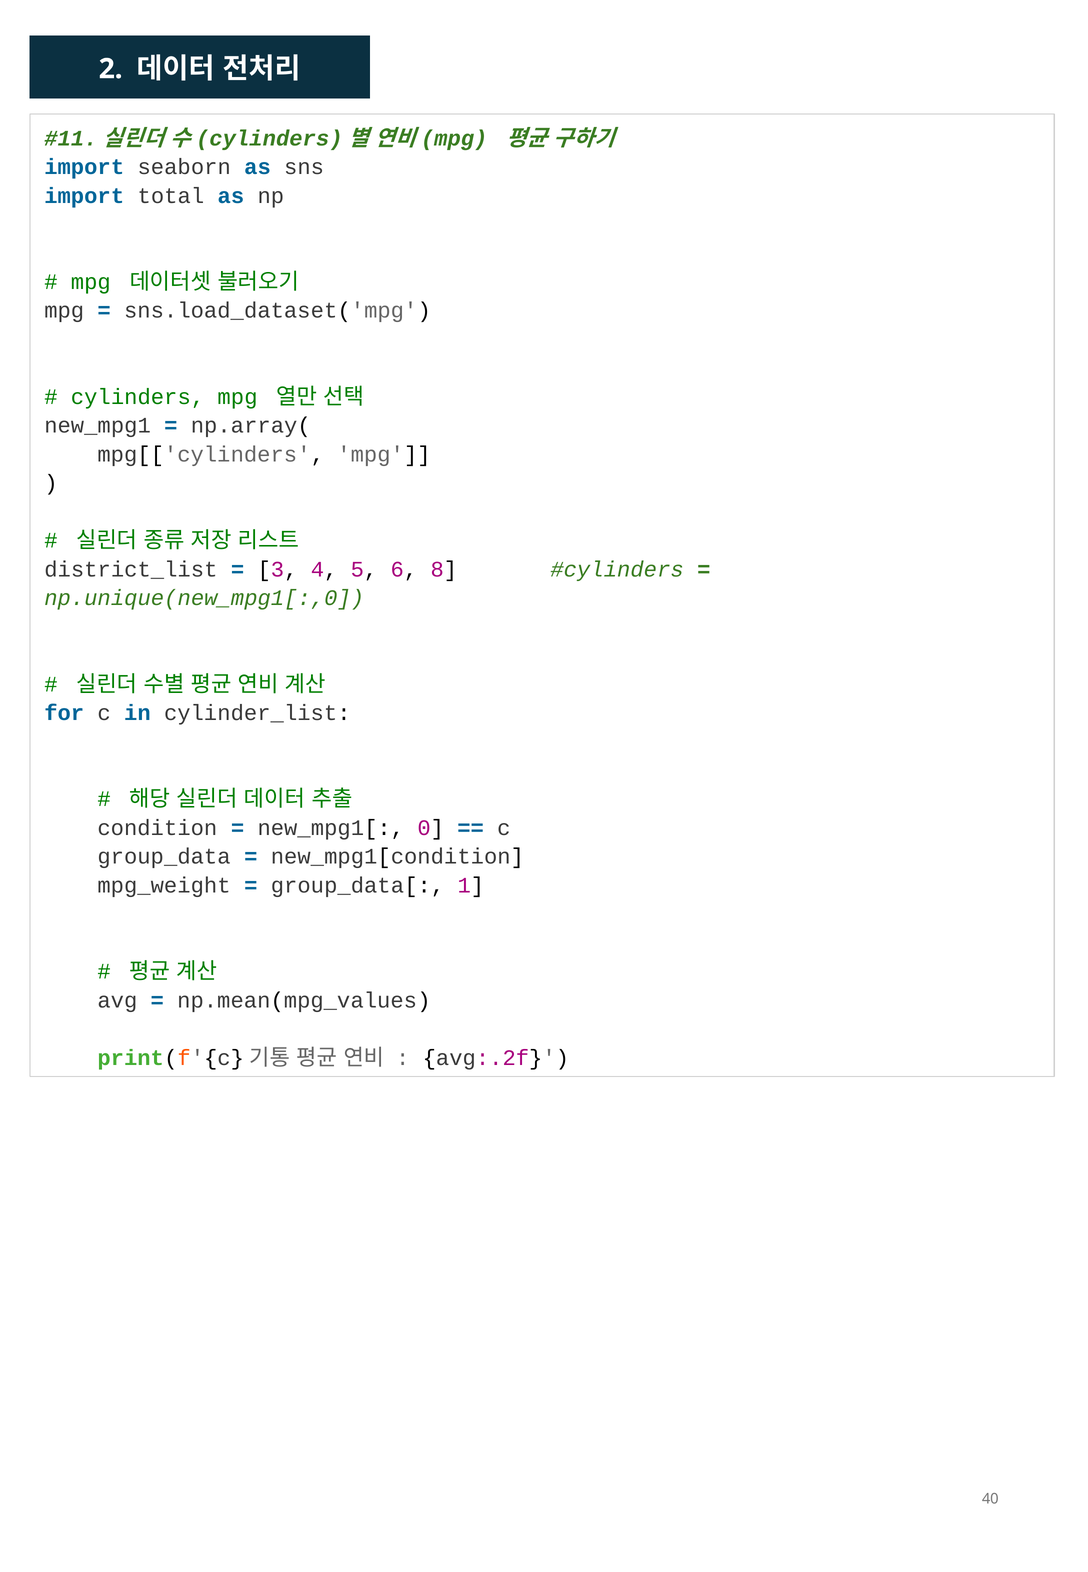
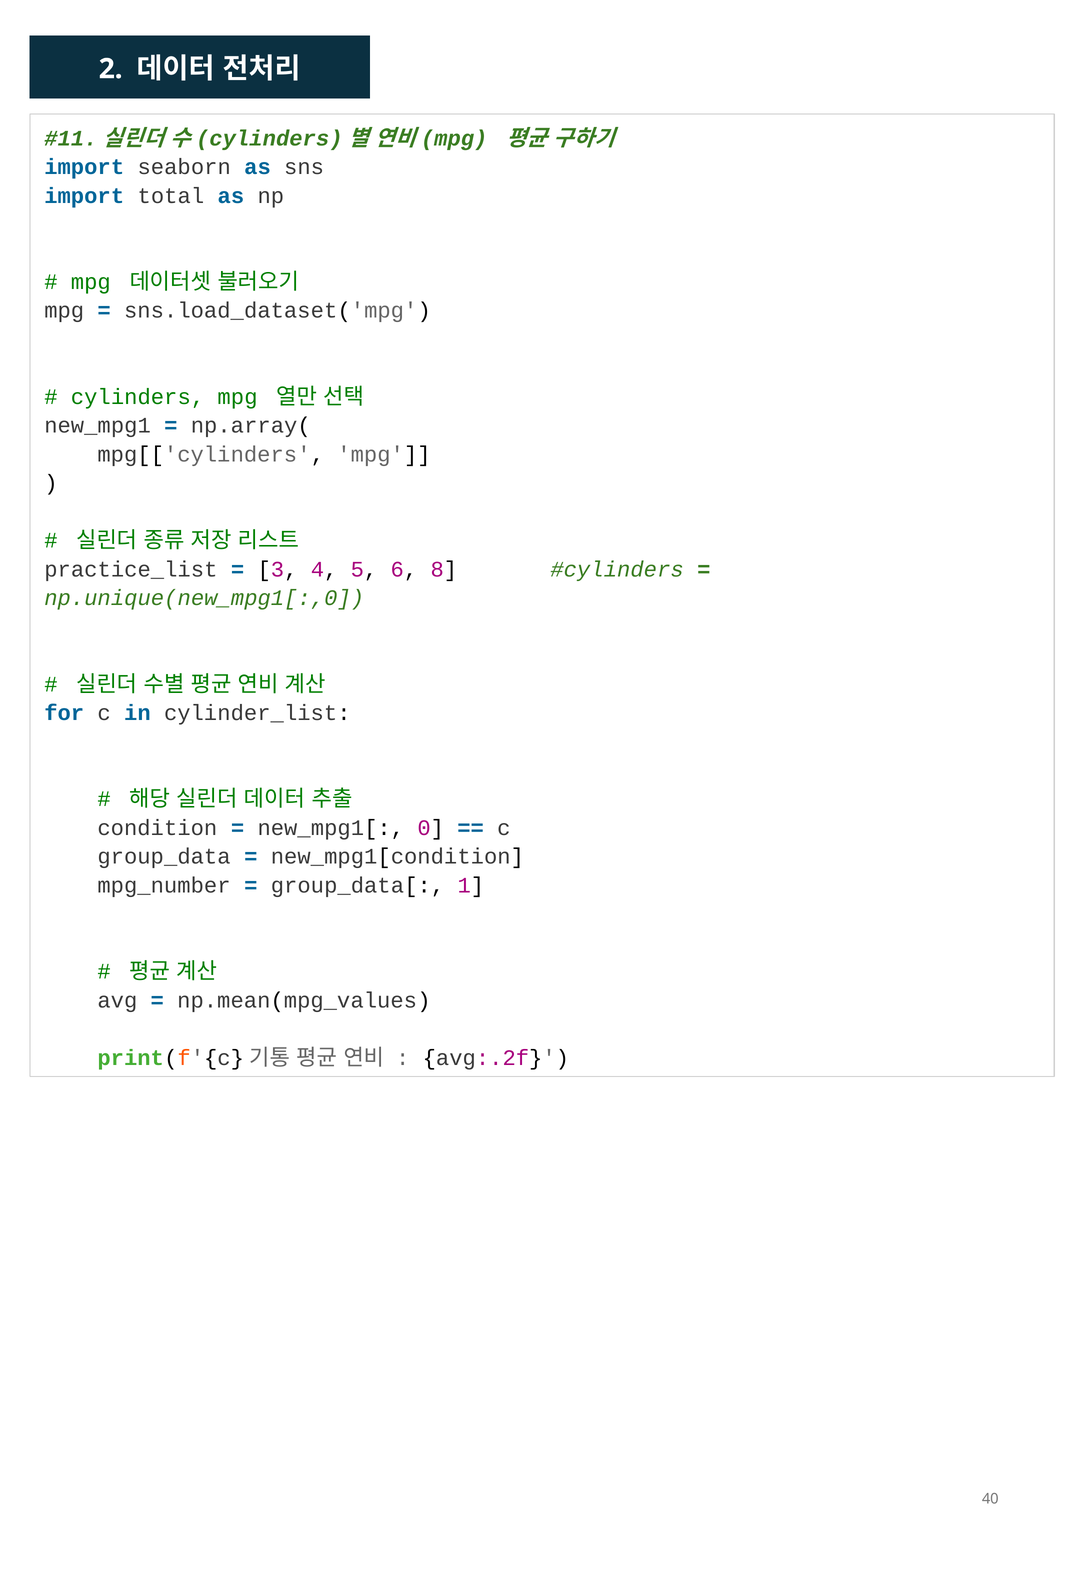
district_list: district_list -> practice_list
mpg_weight: mpg_weight -> mpg_number
